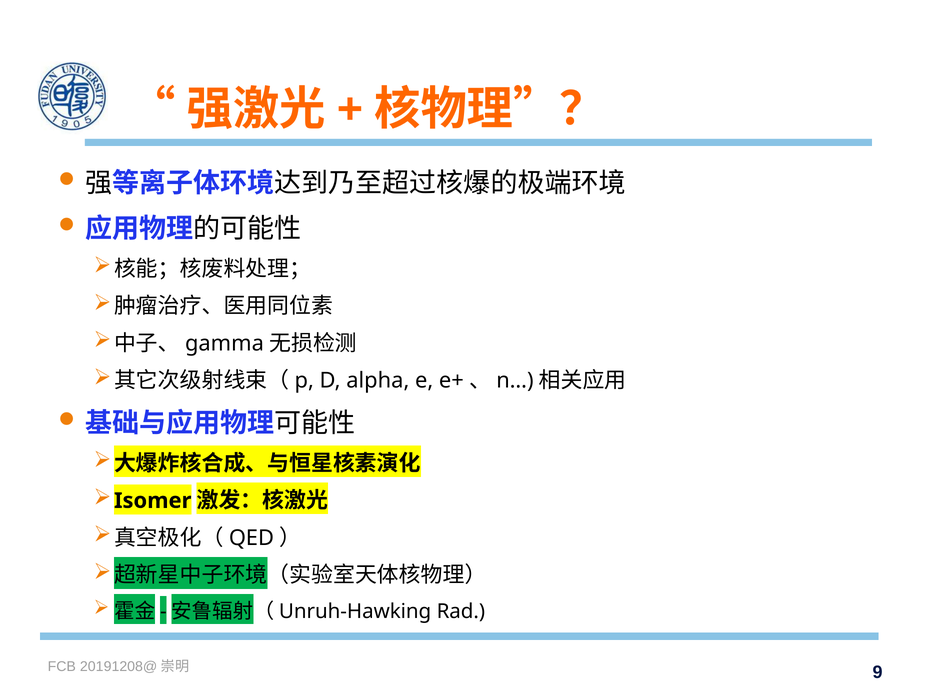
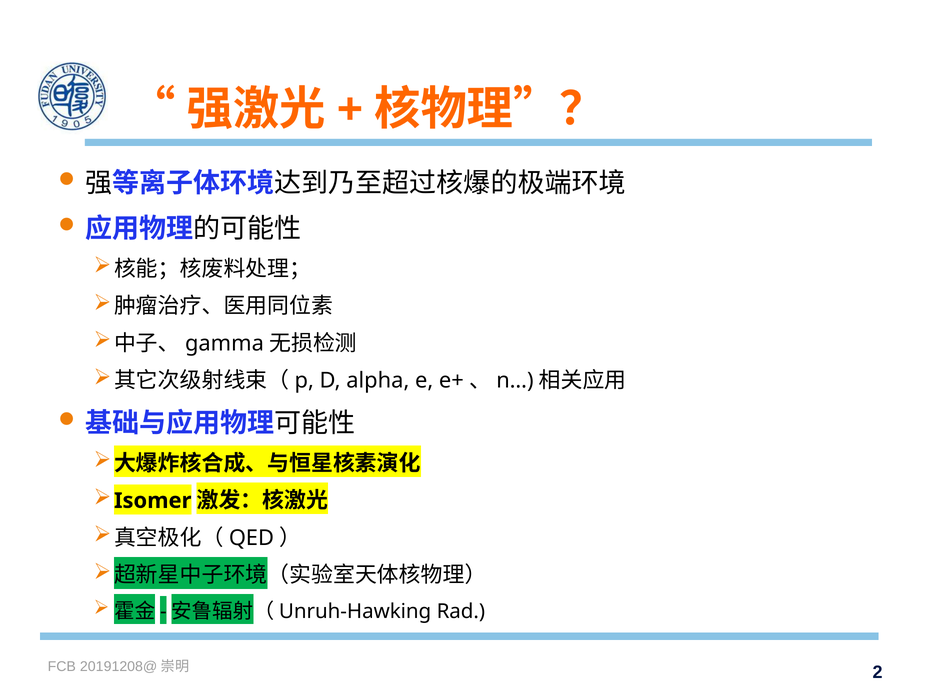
9: 9 -> 2
